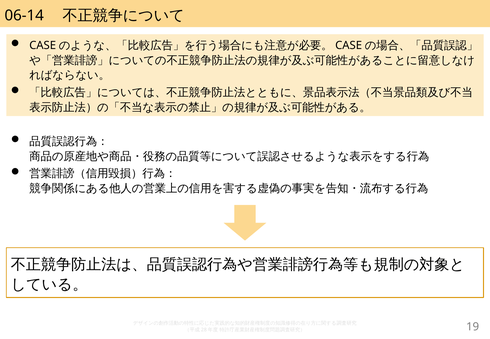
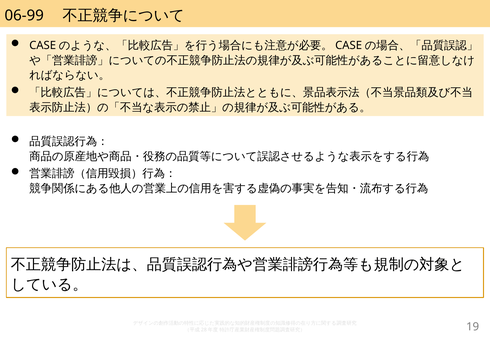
06-14: 06-14 -> 06-99
